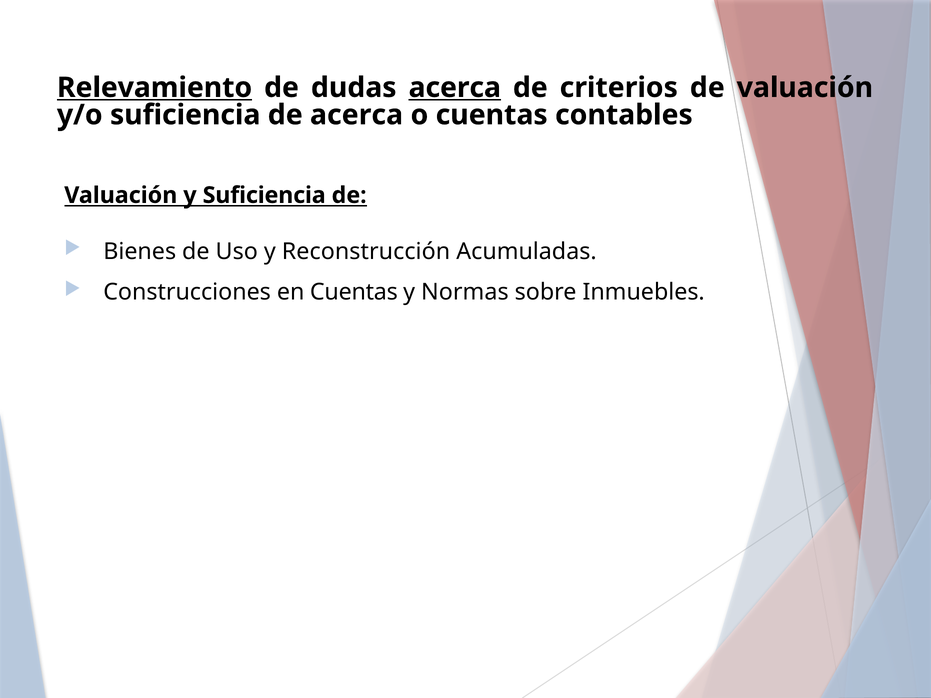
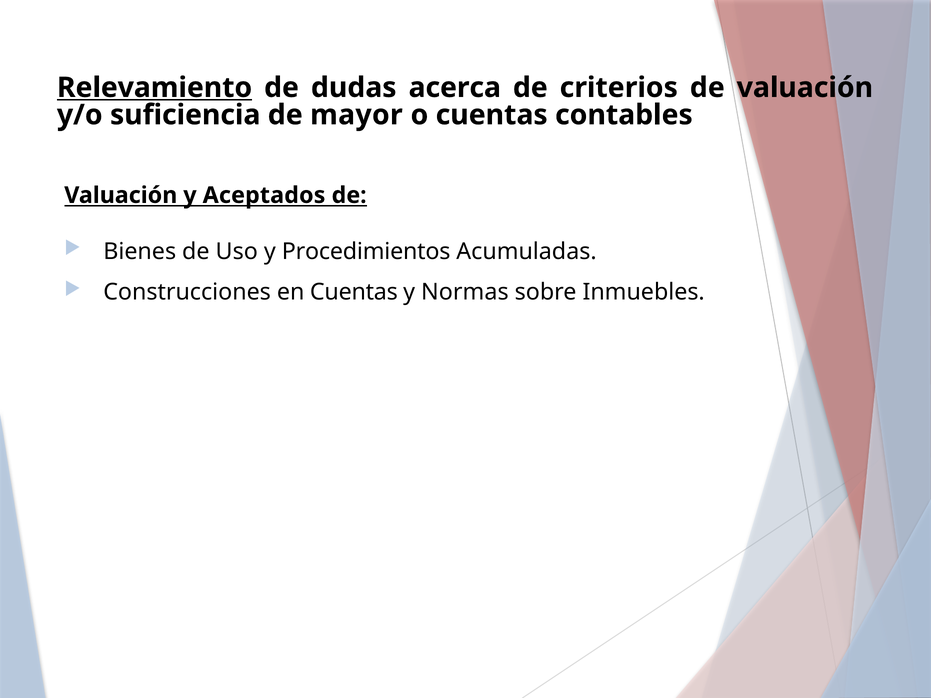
acerca at (455, 88) underline: present -> none
de acerca: acerca -> mayor
y Suficiencia: Suficiencia -> Aceptados
Reconstrucción: Reconstrucción -> Procedimientos
